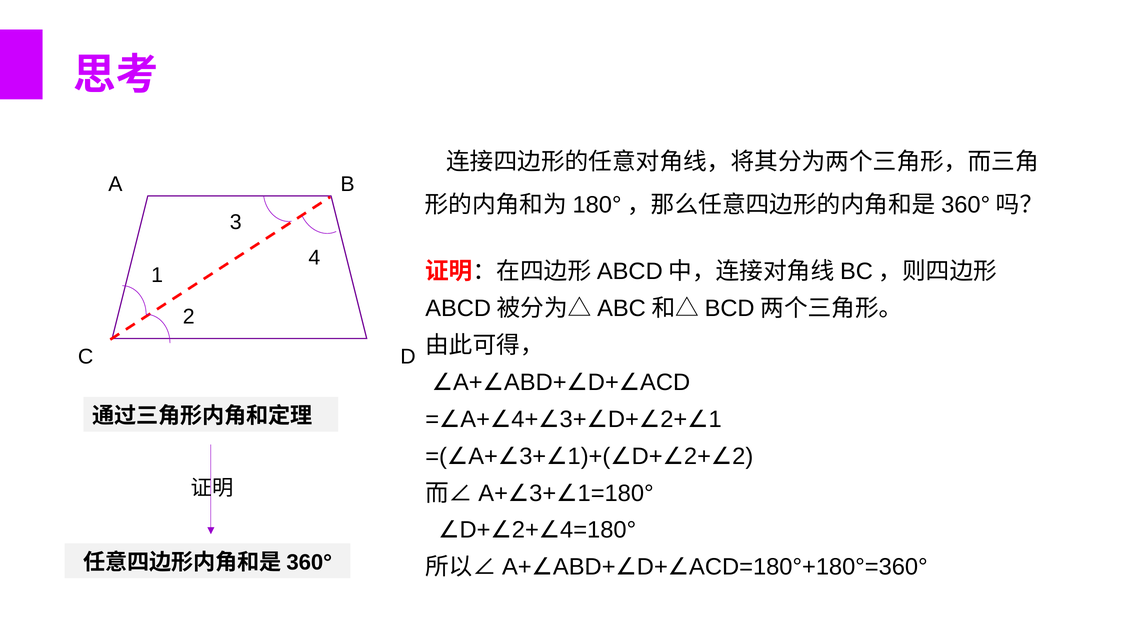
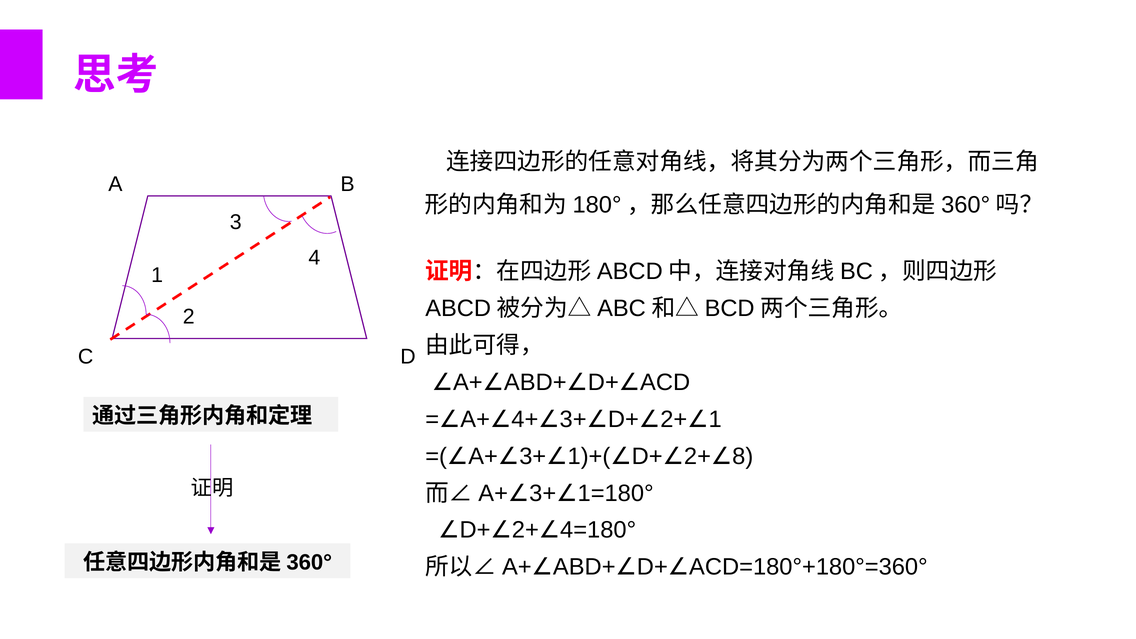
2 at (743, 456): 2 -> 8
